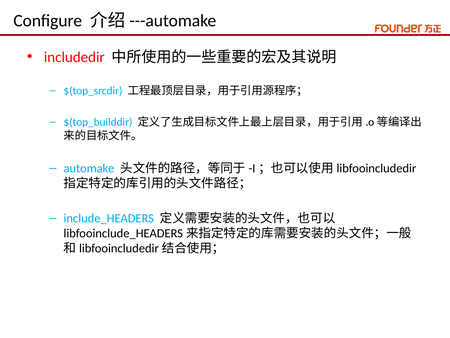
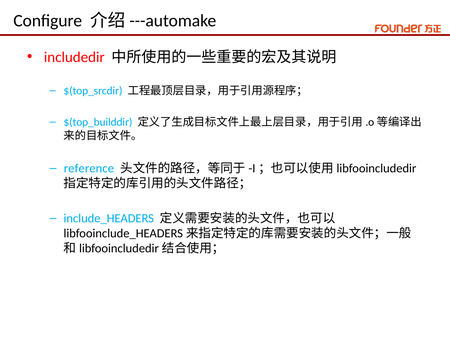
automake: automake -> reference
